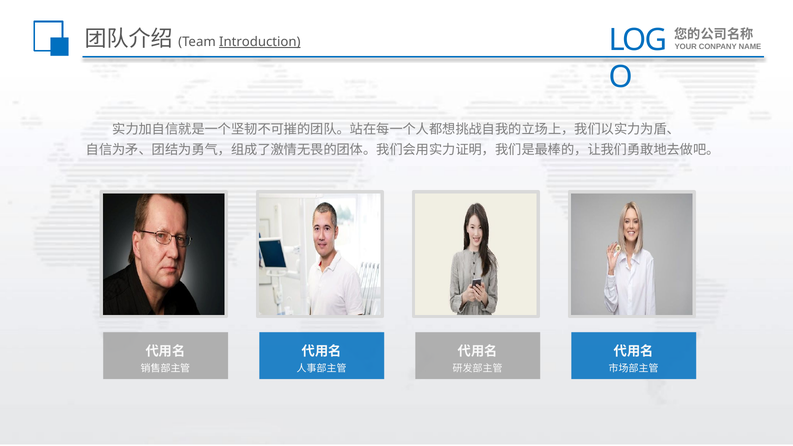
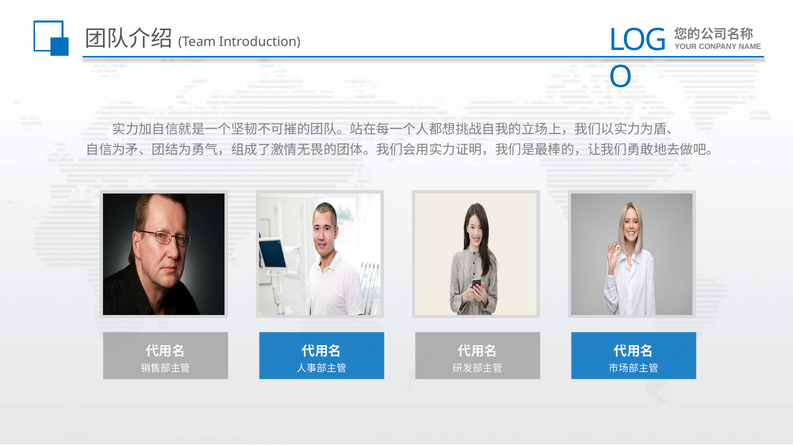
Introduction underline: present -> none
